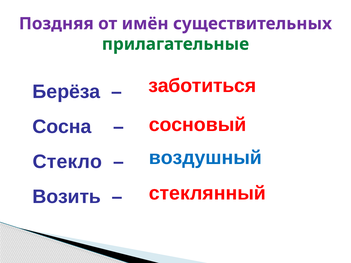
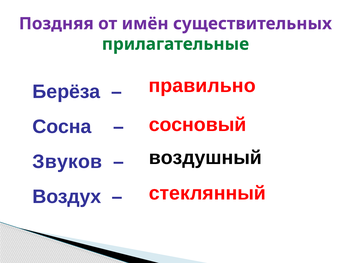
заботиться: заботиться -> правильно
воздушный colour: blue -> black
Стекло: Стекло -> Звуков
Возить: Возить -> Воздух
